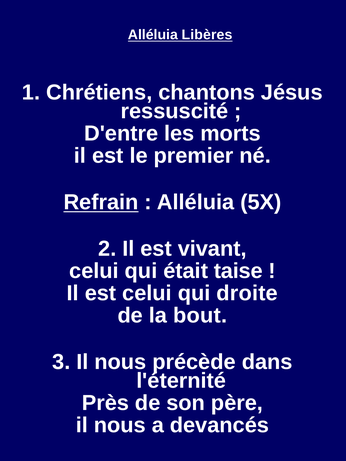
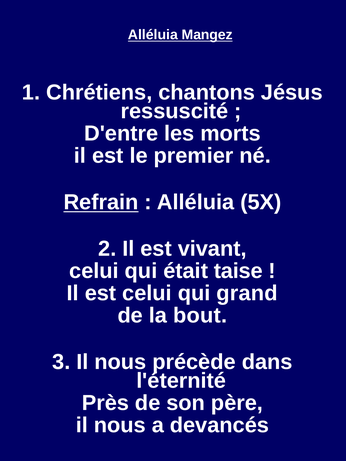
Libères: Libères -> Mangez
droite: droite -> grand
